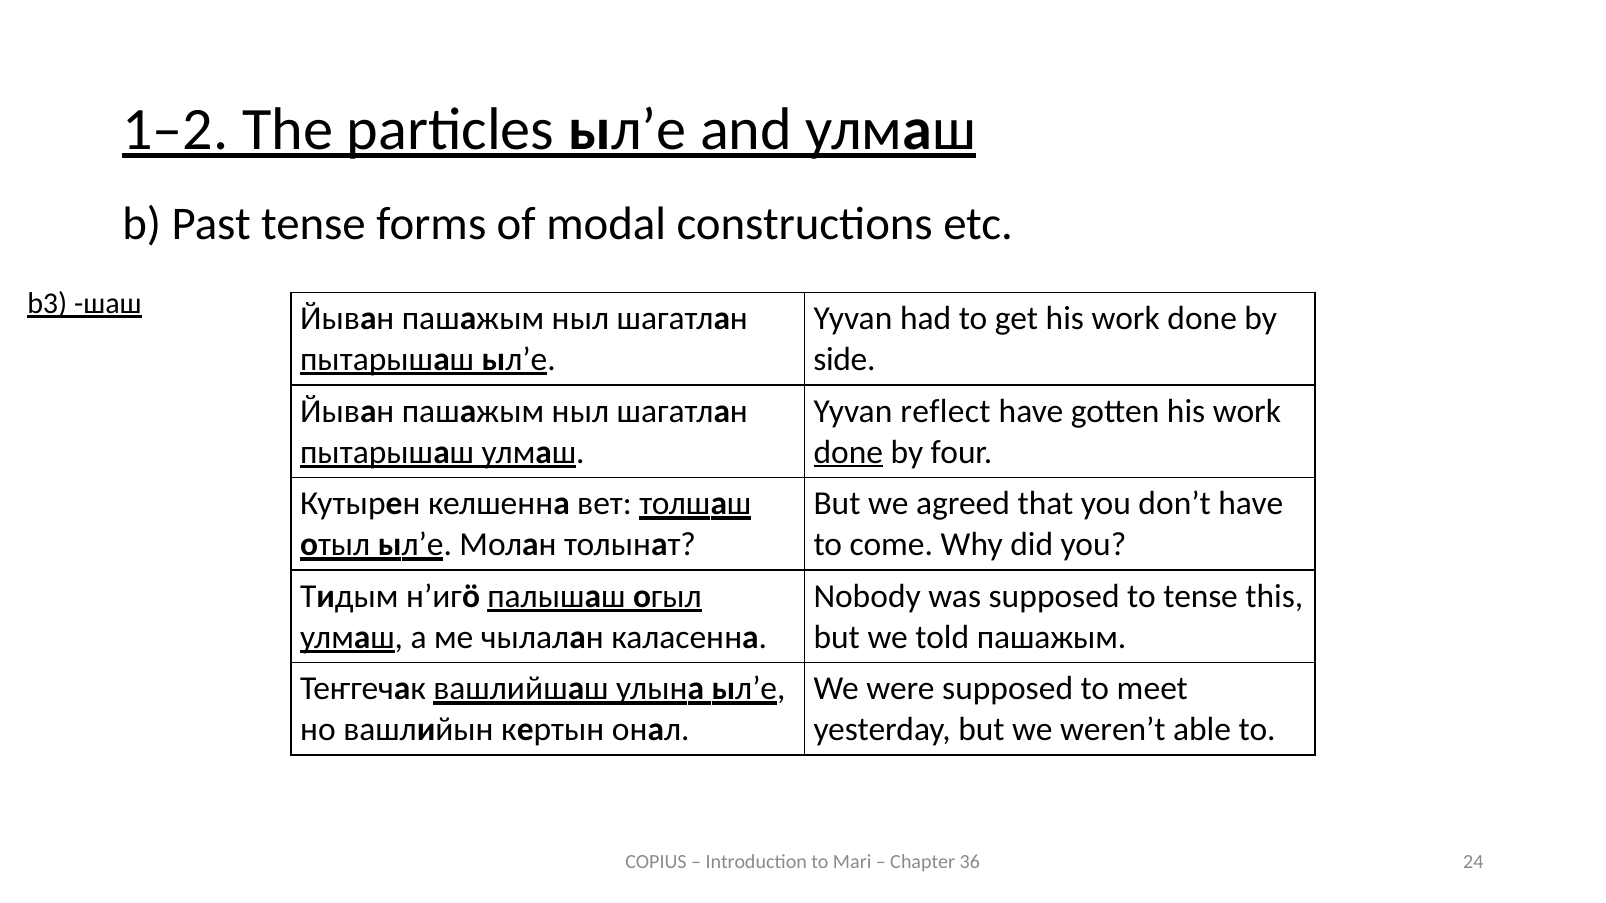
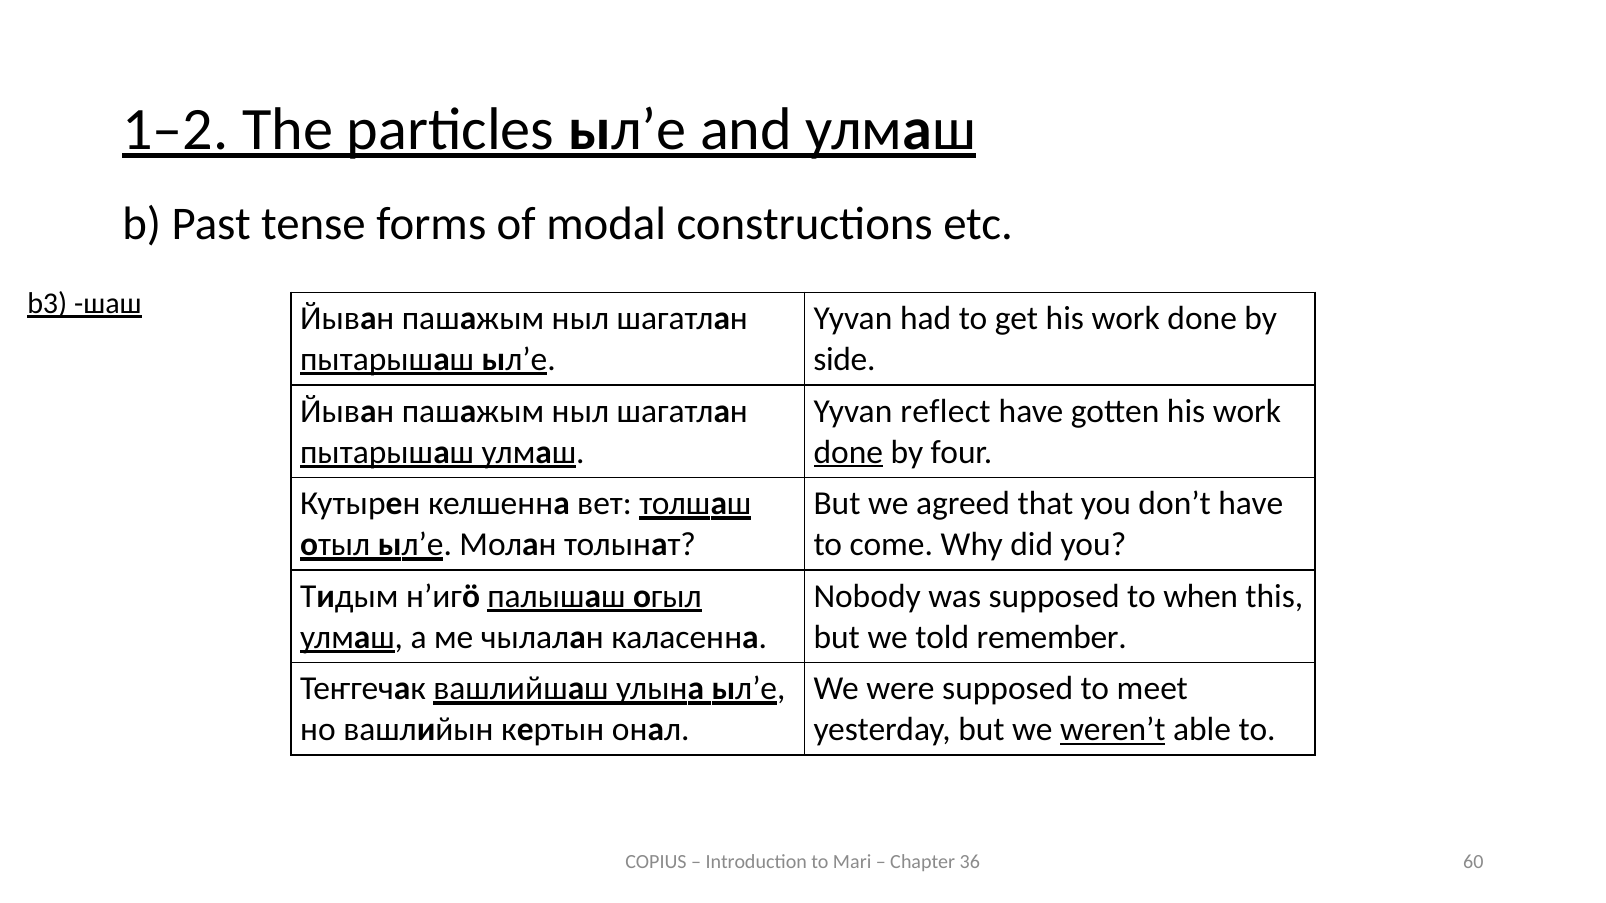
to tense: tense -> when
told пашажым: пашажым -> remember
weren’t underline: none -> present
24: 24 -> 60
